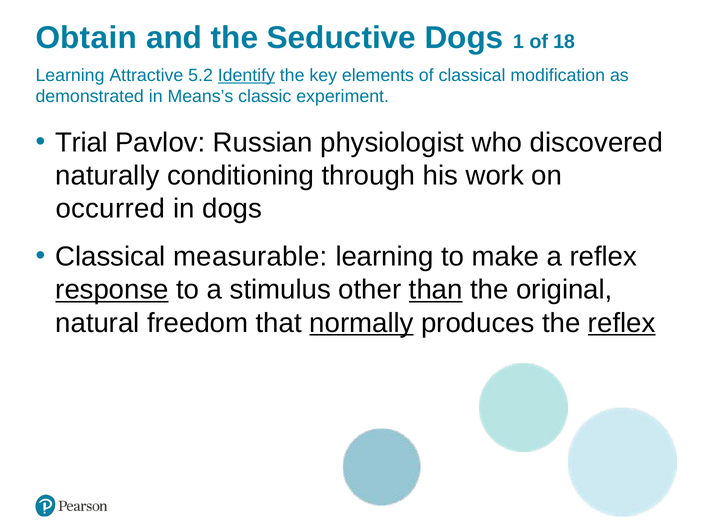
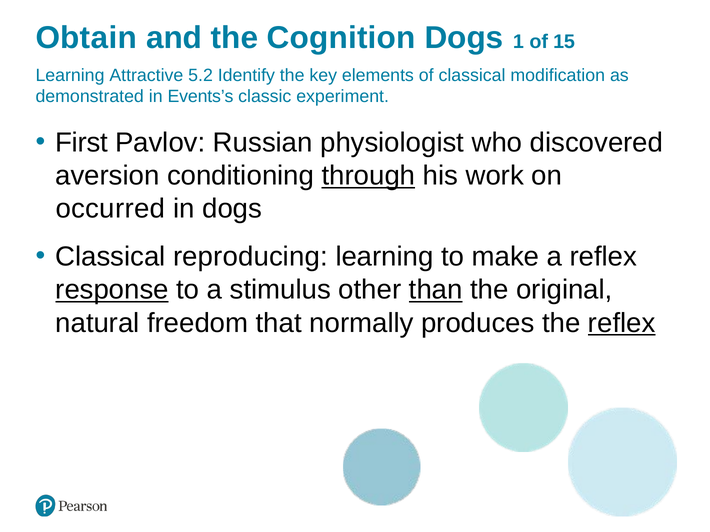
Seductive: Seductive -> Cognition
18: 18 -> 15
Identify underline: present -> none
Means’s: Means’s -> Events’s
Trial: Trial -> First
naturally: naturally -> aversion
through underline: none -> present
measurable: measurable -> reproducing
normally underline: present -> none
